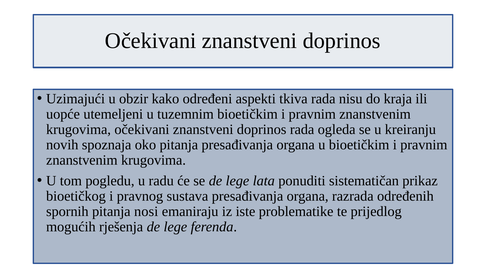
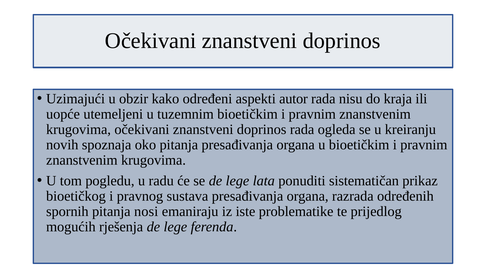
tkiva: tkiva -> autor
